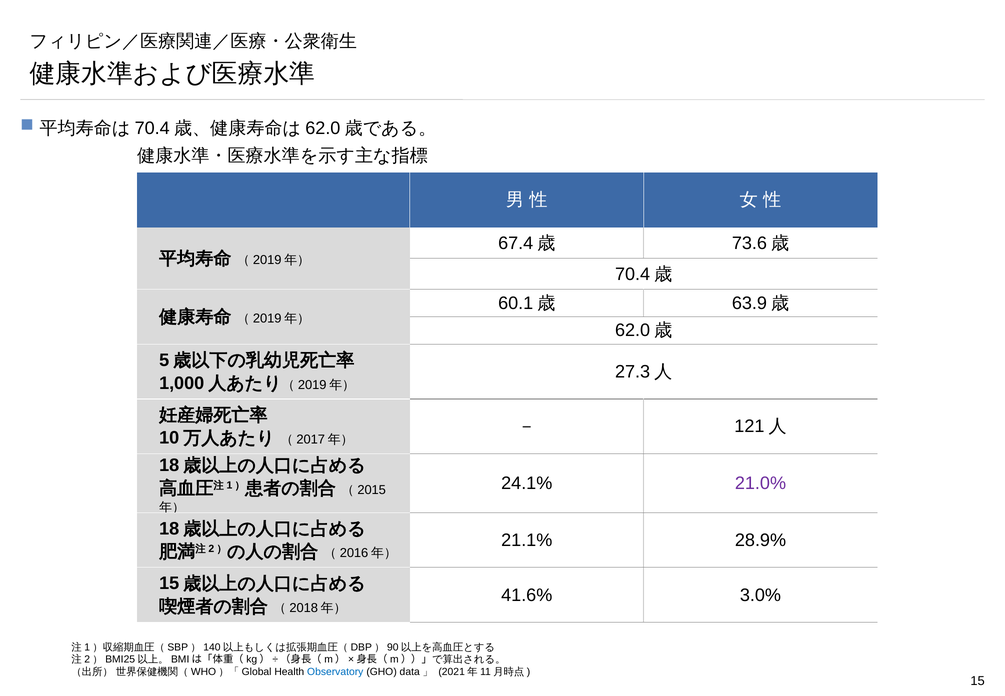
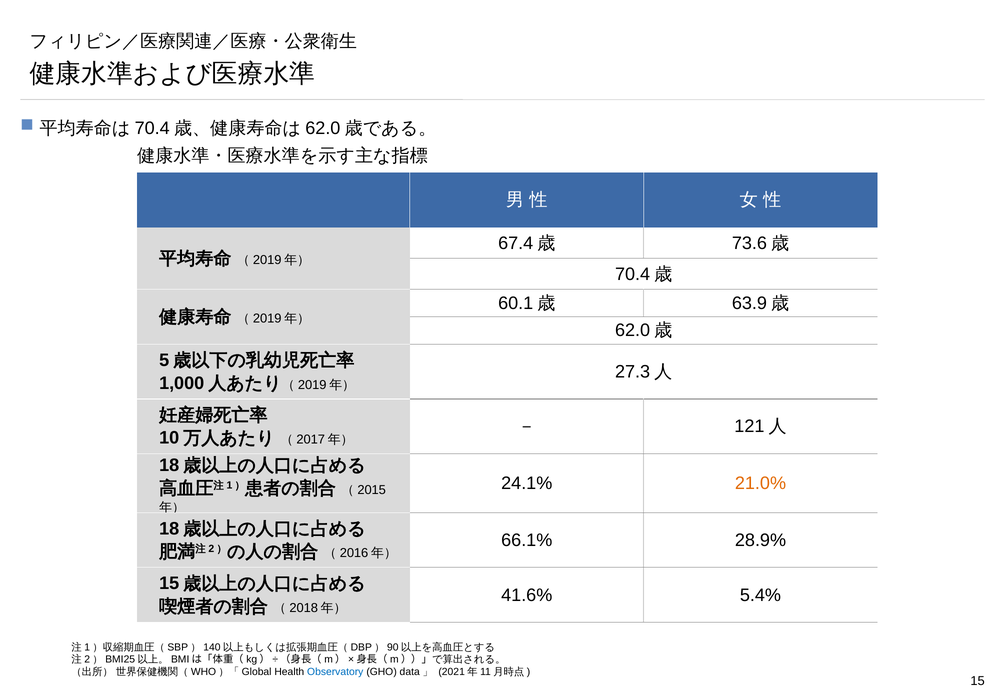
21.0% colour: purple -> orange
21.1%: 21.1% -> 66.1%
3.0%: 3.0% -> 5.4%
